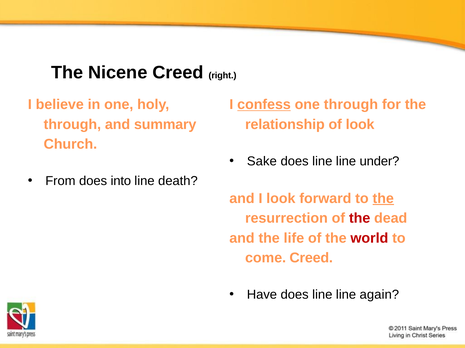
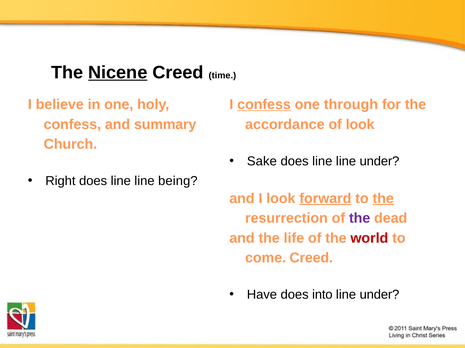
Nicene underline: none -> present
right: right -> time
through at (72, 125): through -> confess
relationship: relationship -> accordance
From: From -> Right
into at (121, 181): into -> line
death: death -> being
forward underline: none -> present
the at (360, 219) colour: red -> purple
line at (322, 295): line -> into
again at (379, 295): again -> under
